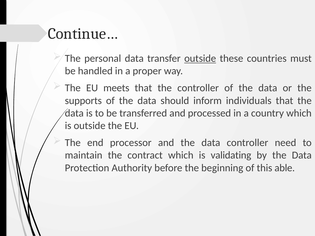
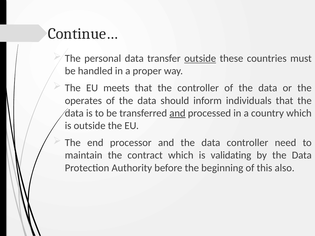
supports: supports -> operates
and at (177, 113) underline: none -> present
able: able -> also
